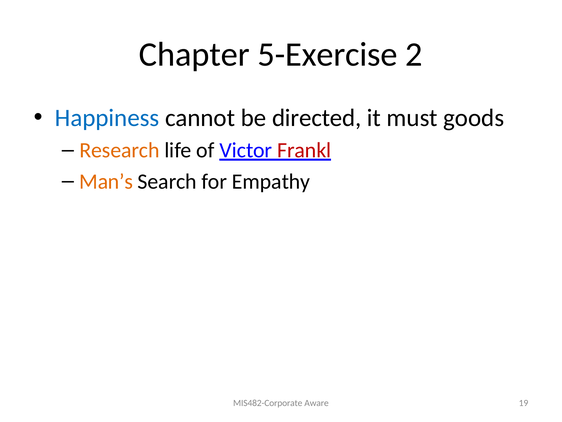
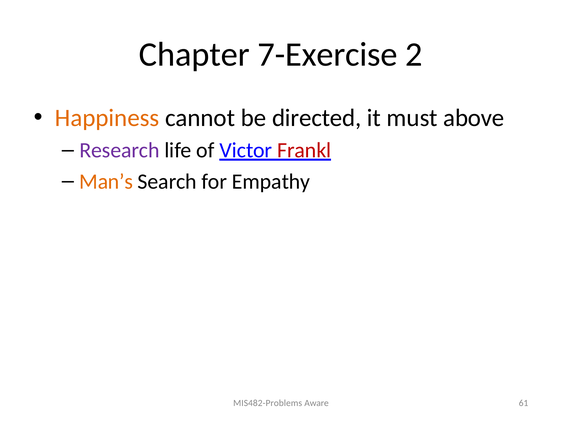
5-Exercise: 5-Exercise -> 7-Exercise
Happiness colour: blue -> orange
goods: goods -> above
Research colour: orange -> purple
MIS482-Corporate: MIS482-Corporate -> MIS482-Problems
19: 19 -> 61
